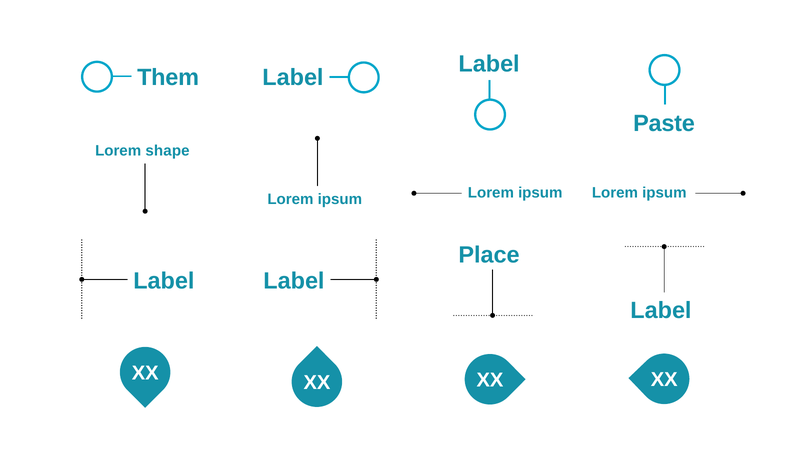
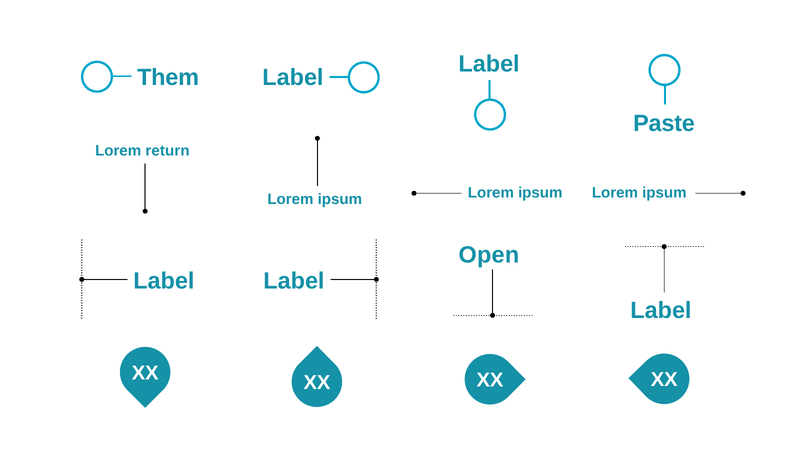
shape: shape -> return
Place: Place -> Open
